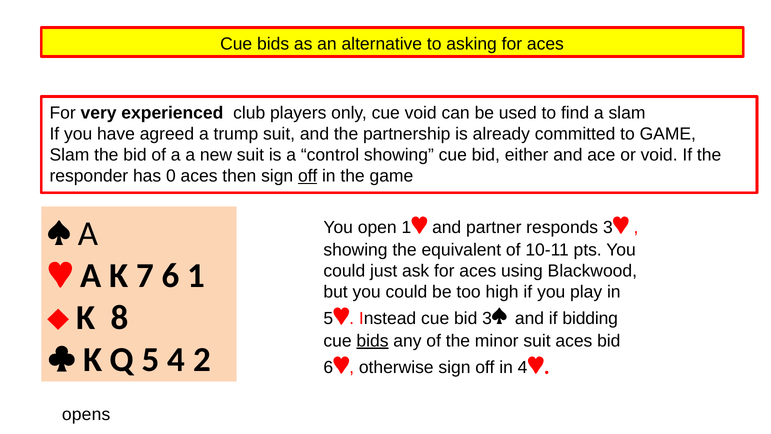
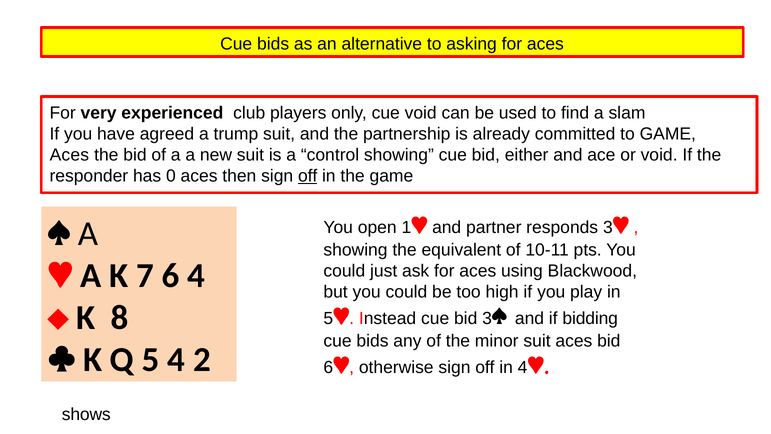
Slam at (69, 155): Slam -> Aces
6 1: 1 -> 4
bids at (372, 341) underline: present -> none
opens: opens -> shows
